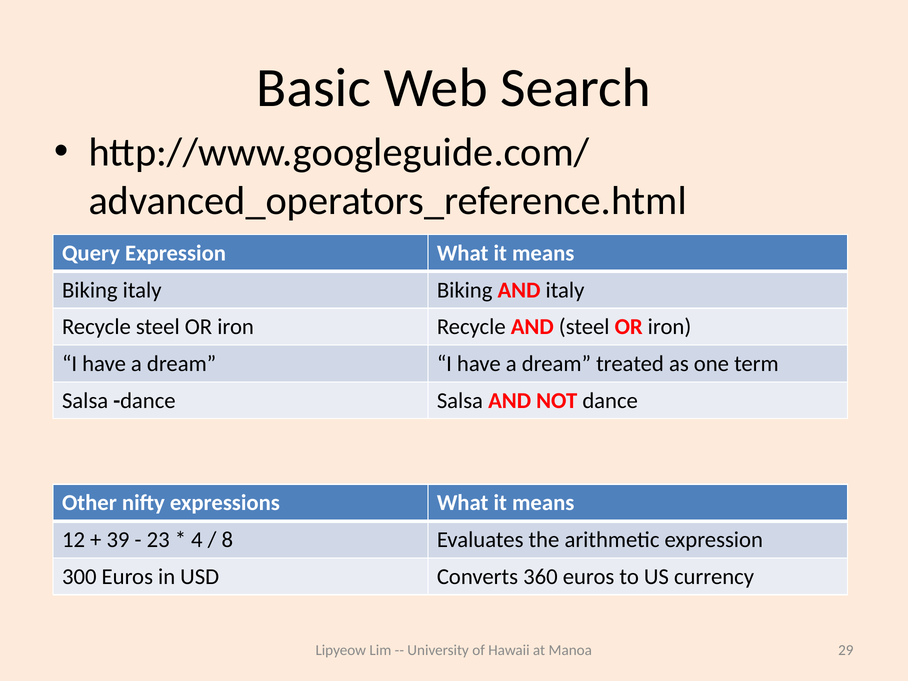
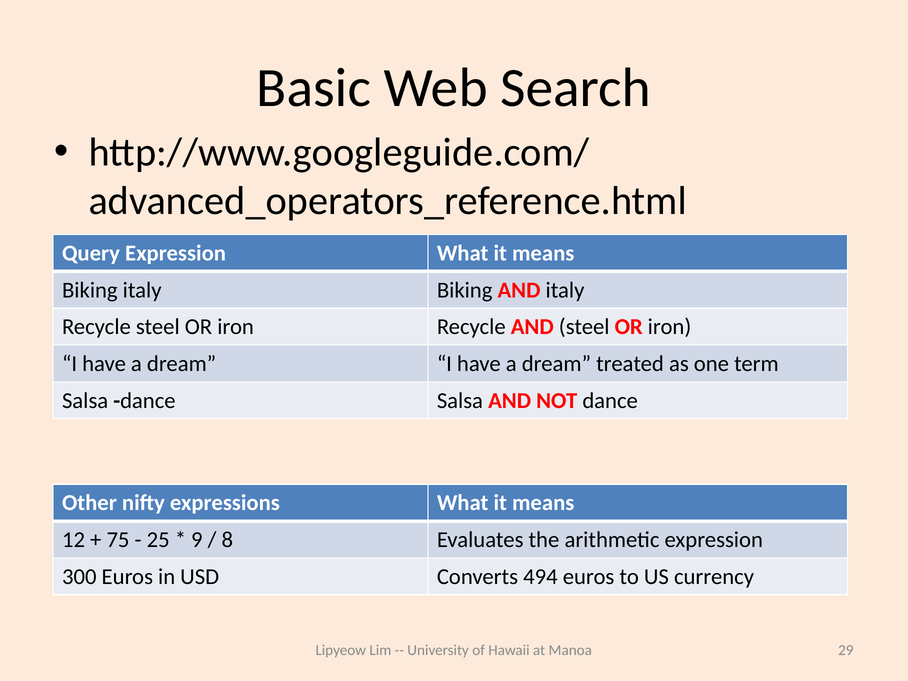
39: 39 -> 75
23: 23 -> 25
4: 4 -> 9
360: 360 -> 494
